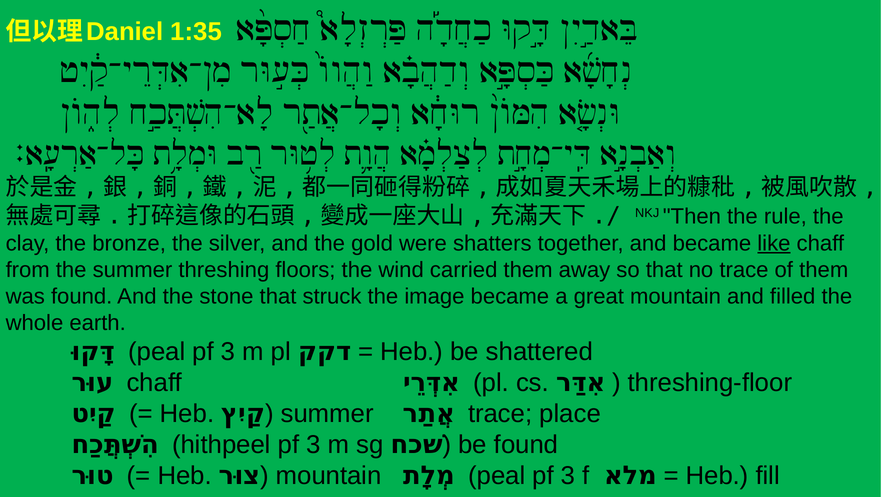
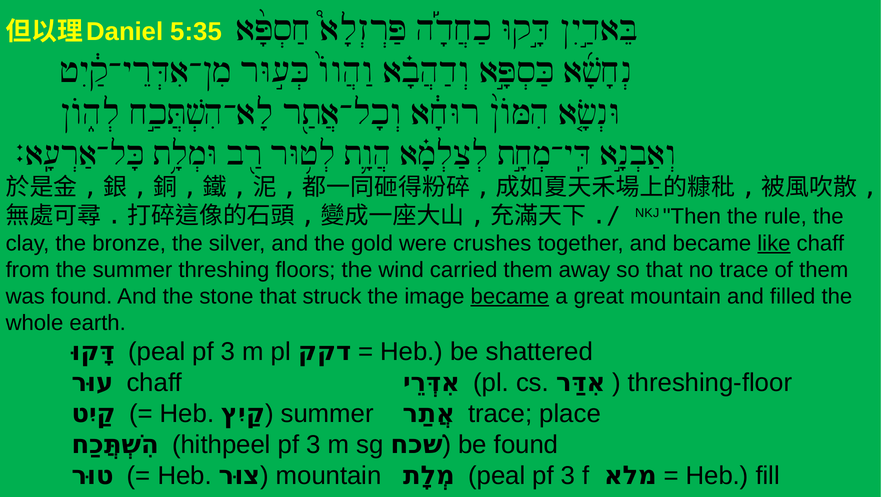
1:35: 1:35 -> 5:35
shatters: shatters -> crushes
became at (510, 296) underline: none -> present
